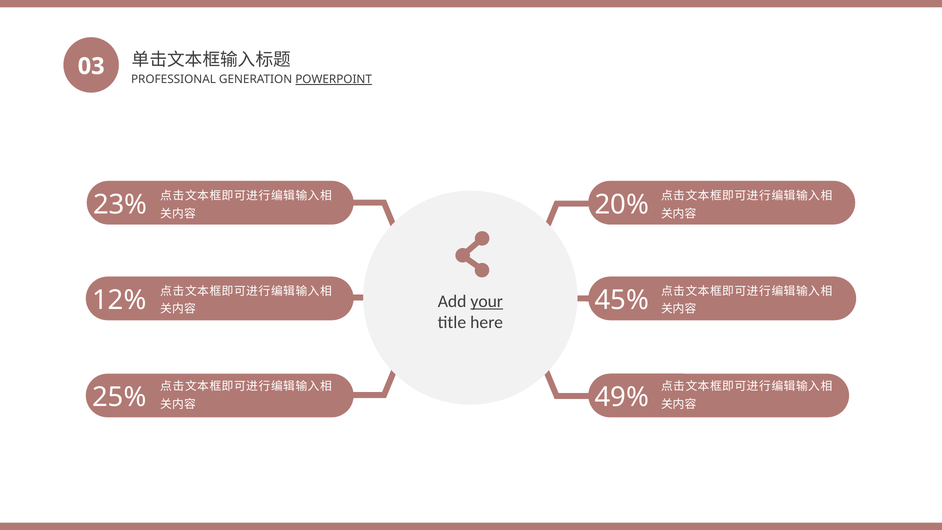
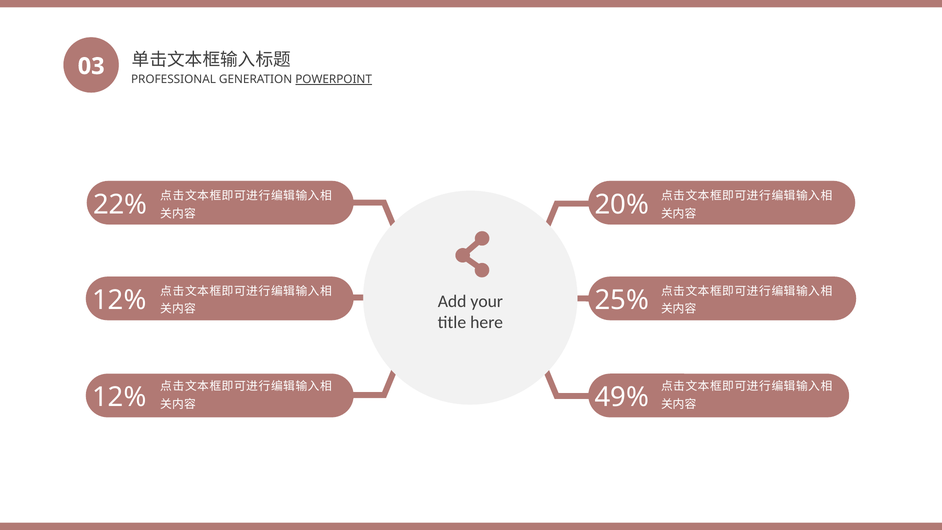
23%: 23% -> 22%
45%: 45% -> 25%
your underline: present -> none
25% at (119, 397): 25% -> 12%
